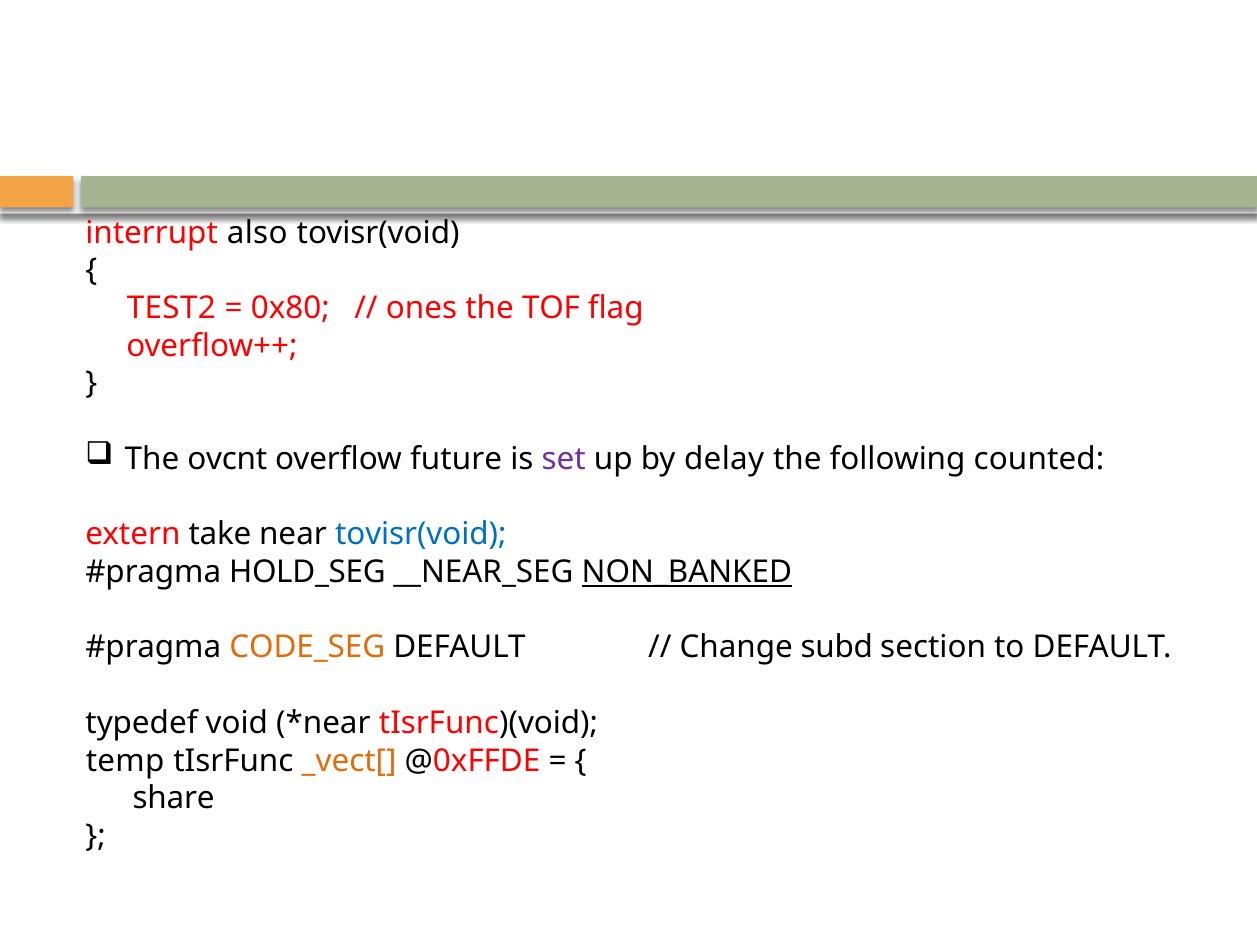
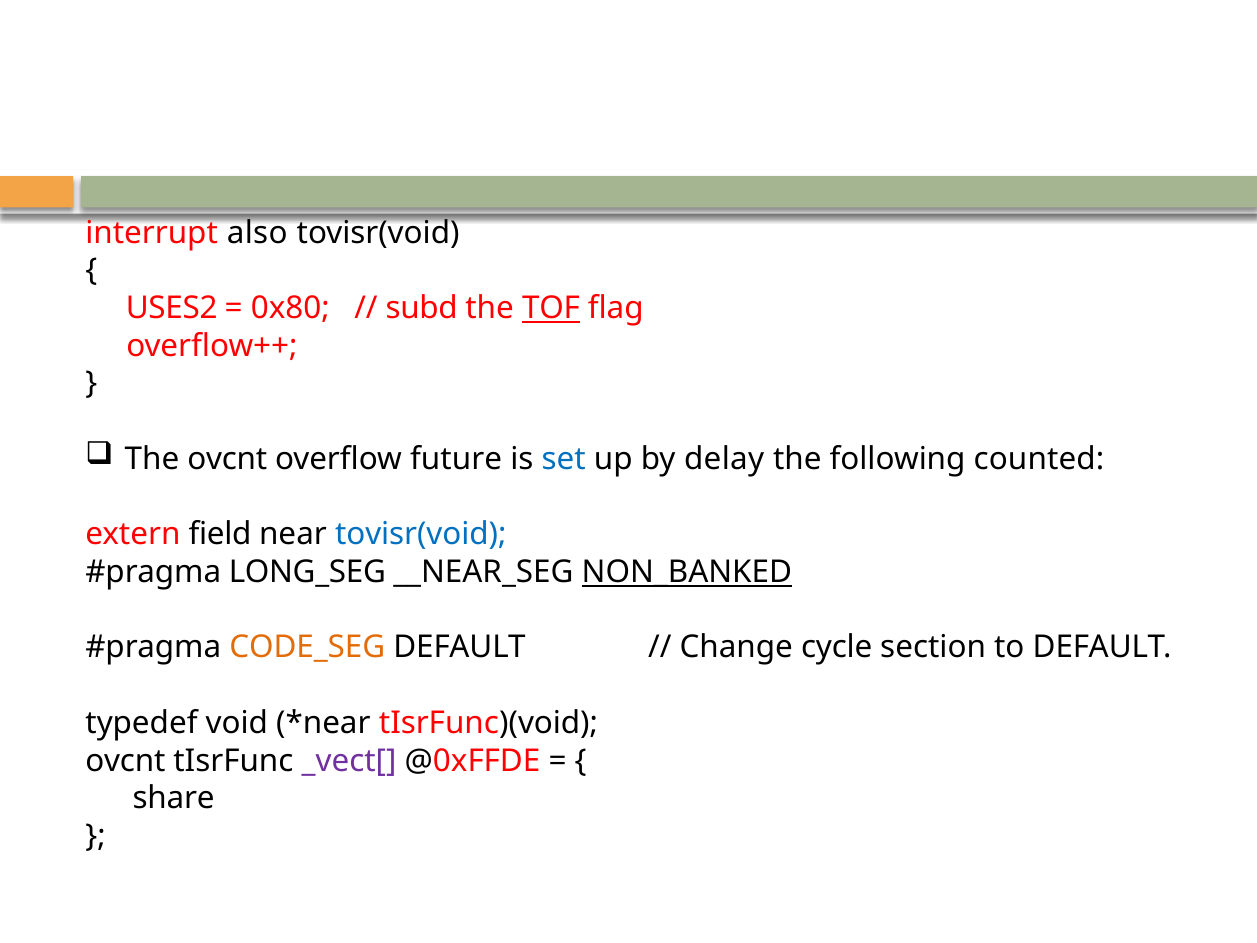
TEST2: TEST2 -> USES2
ones: ones -> subd
TOF underline: none -> present
set colour: purple -> blue
take: take -> field
HOLD_SEG: HOLD_SEG -> LONG_SEG
subd: subd -> cycle
temp at (125, 761): temp -> ovcnt
_vect[ colour: orange -> purple
